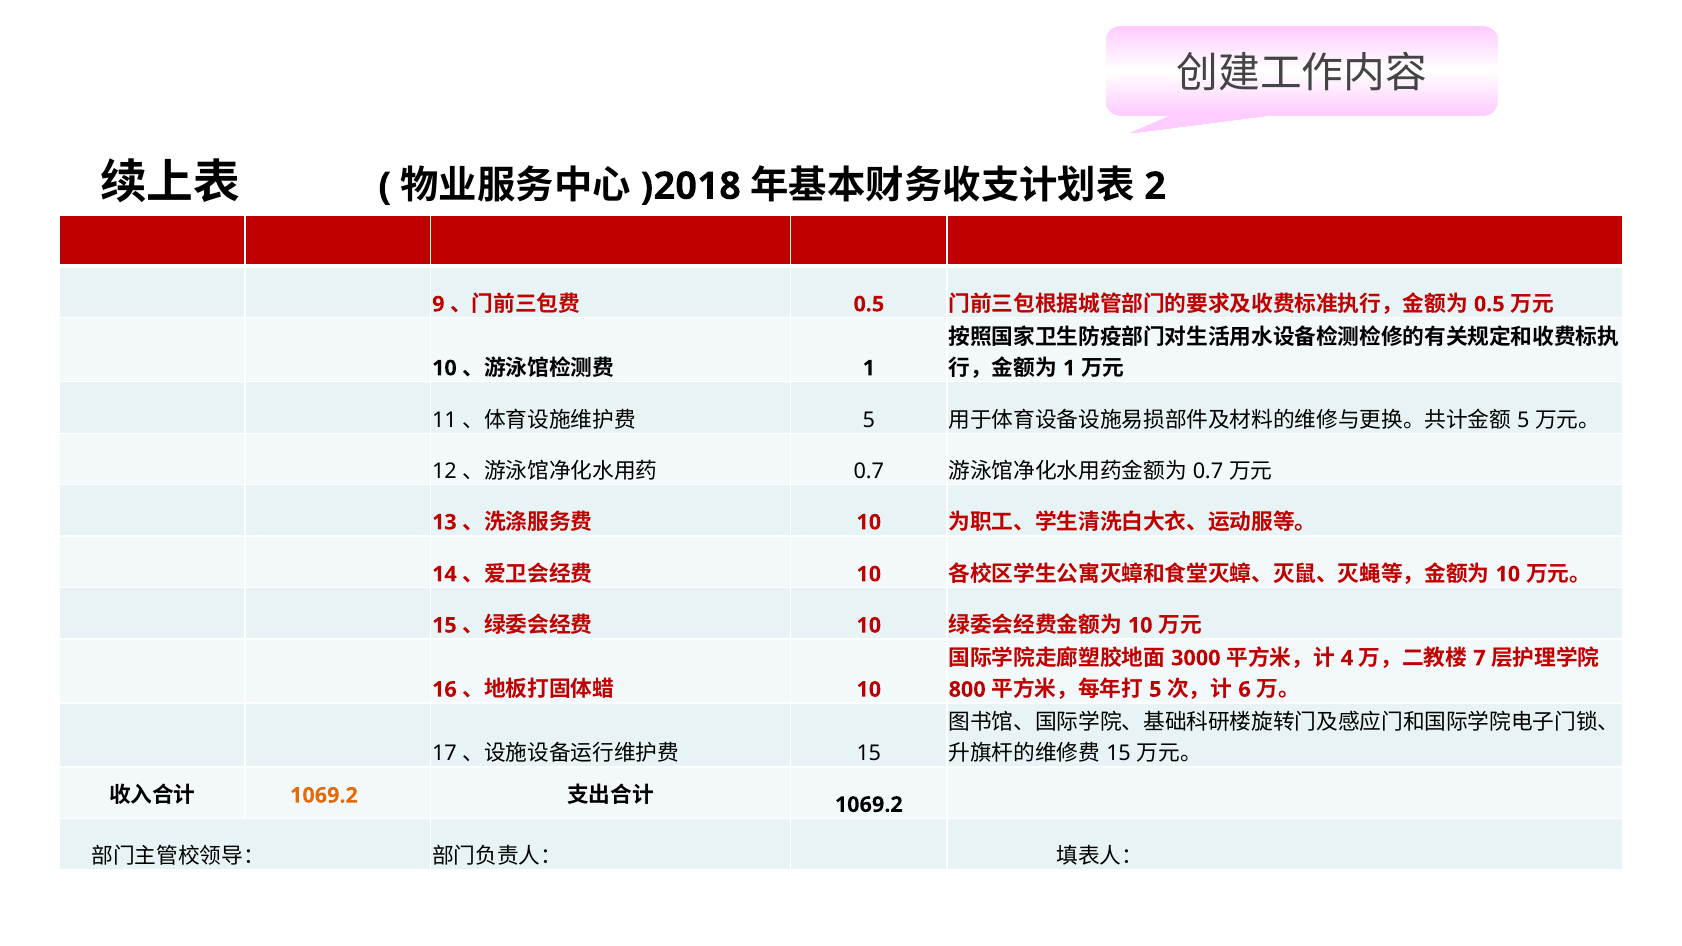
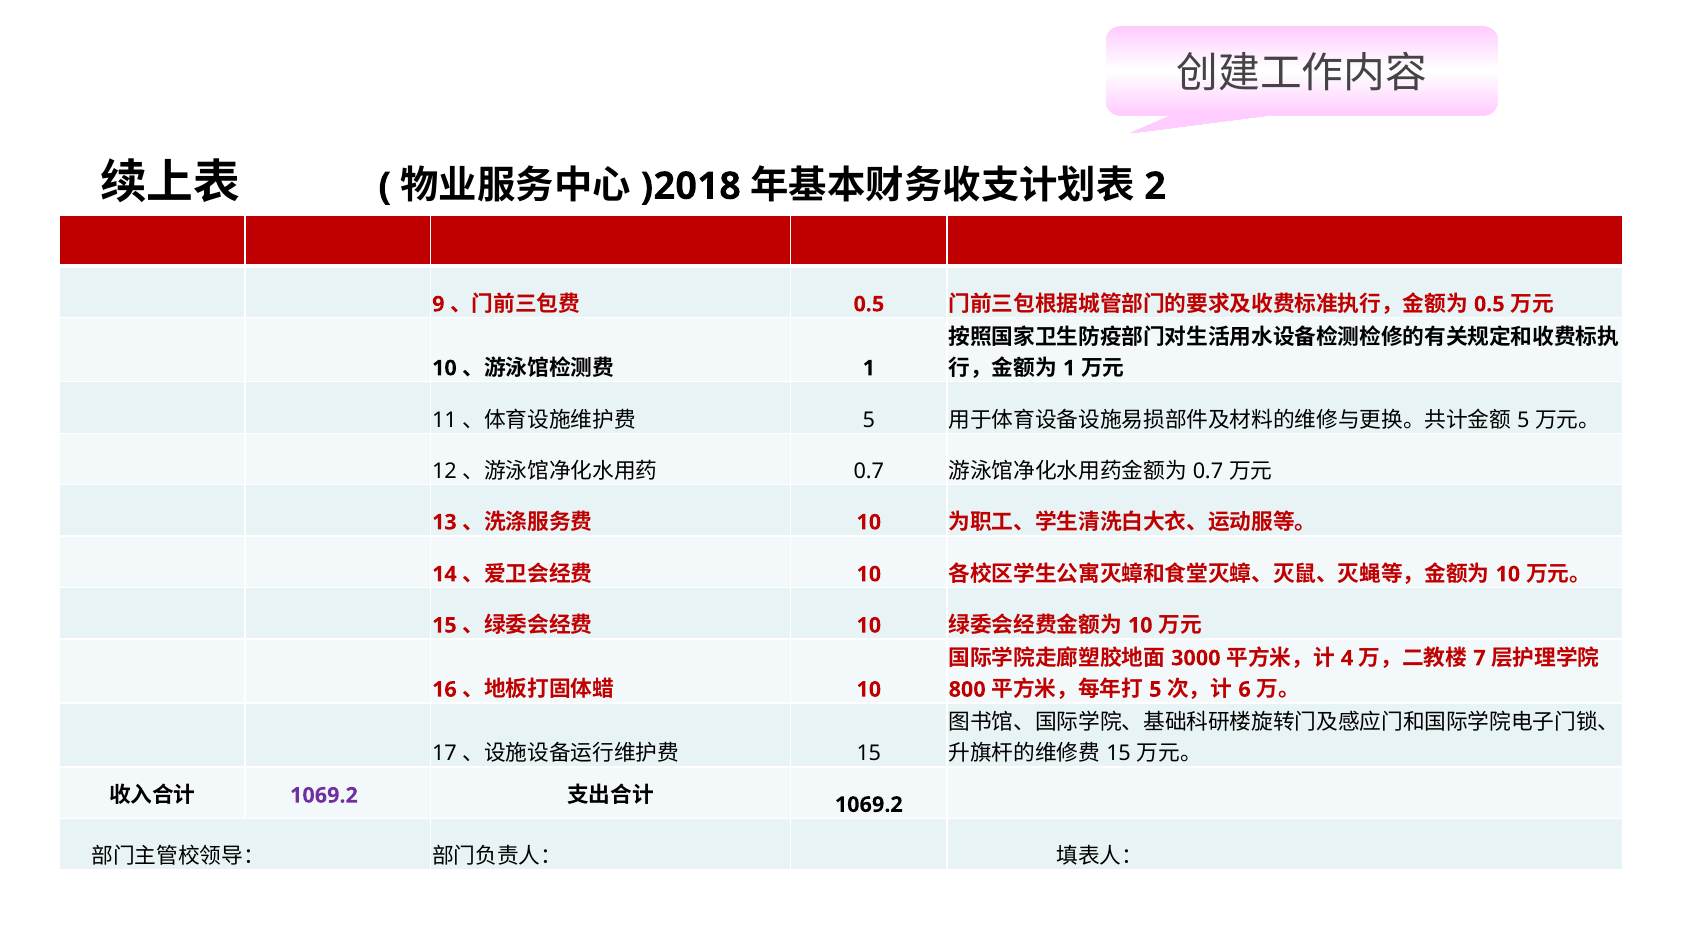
1069.2 at (324, 796) colour: orange -> purple
